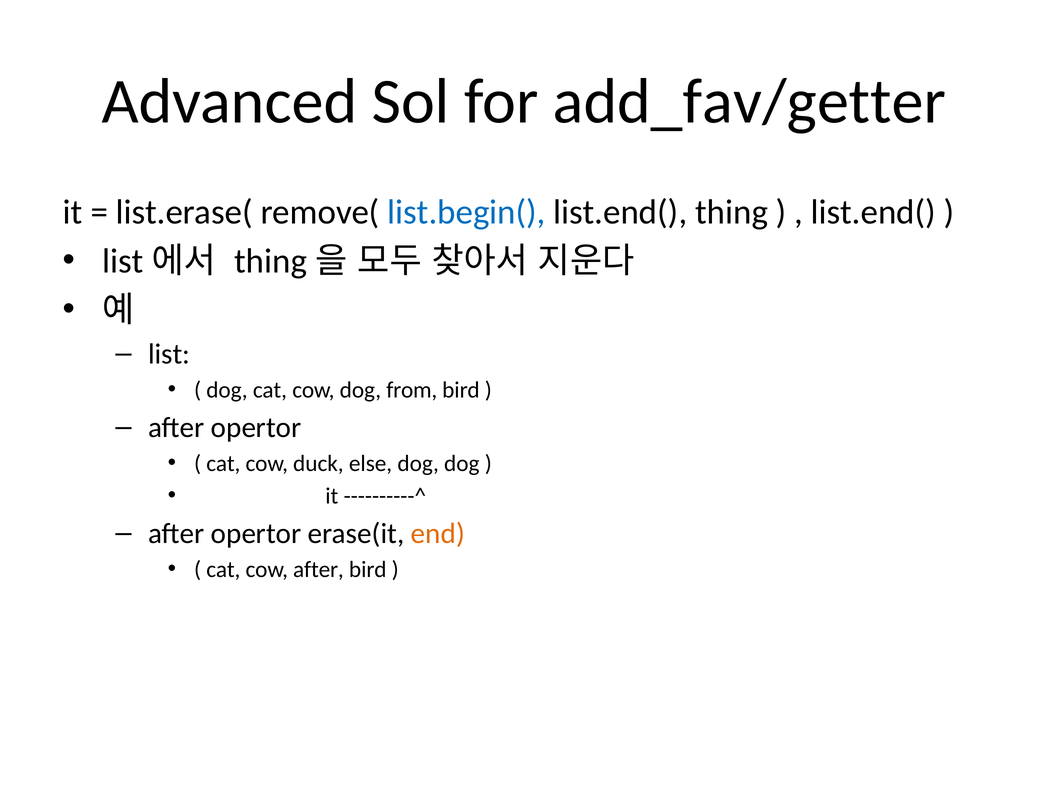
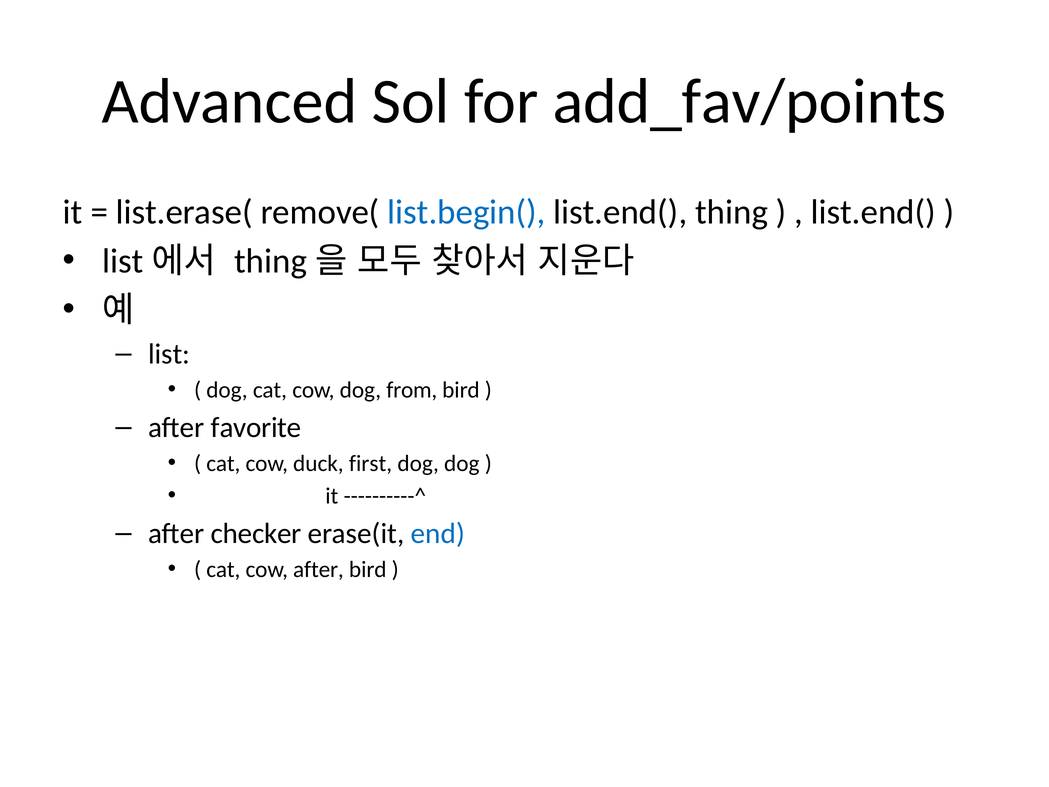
add_fav/getter: add_fav/getter -> add_fav/points
opertor at (256, 427): opertor -> favorite
else: else -> first
opertor at (256, 534): opertor -> checker
end colour: orange -> blue
